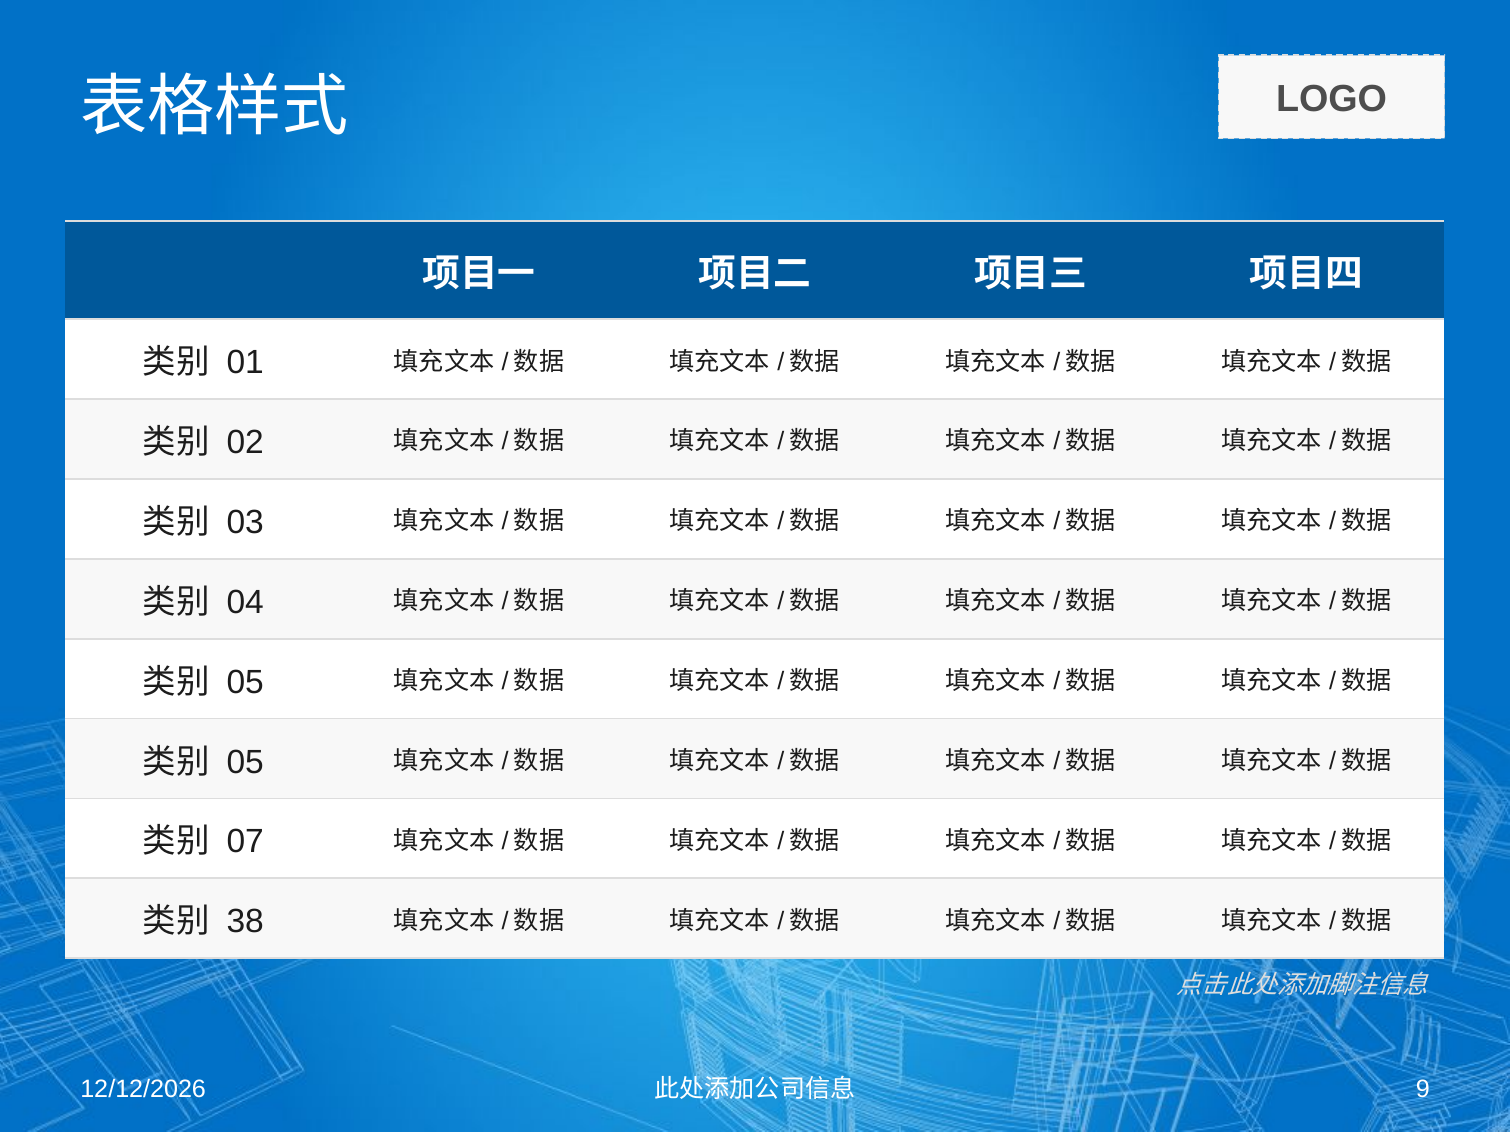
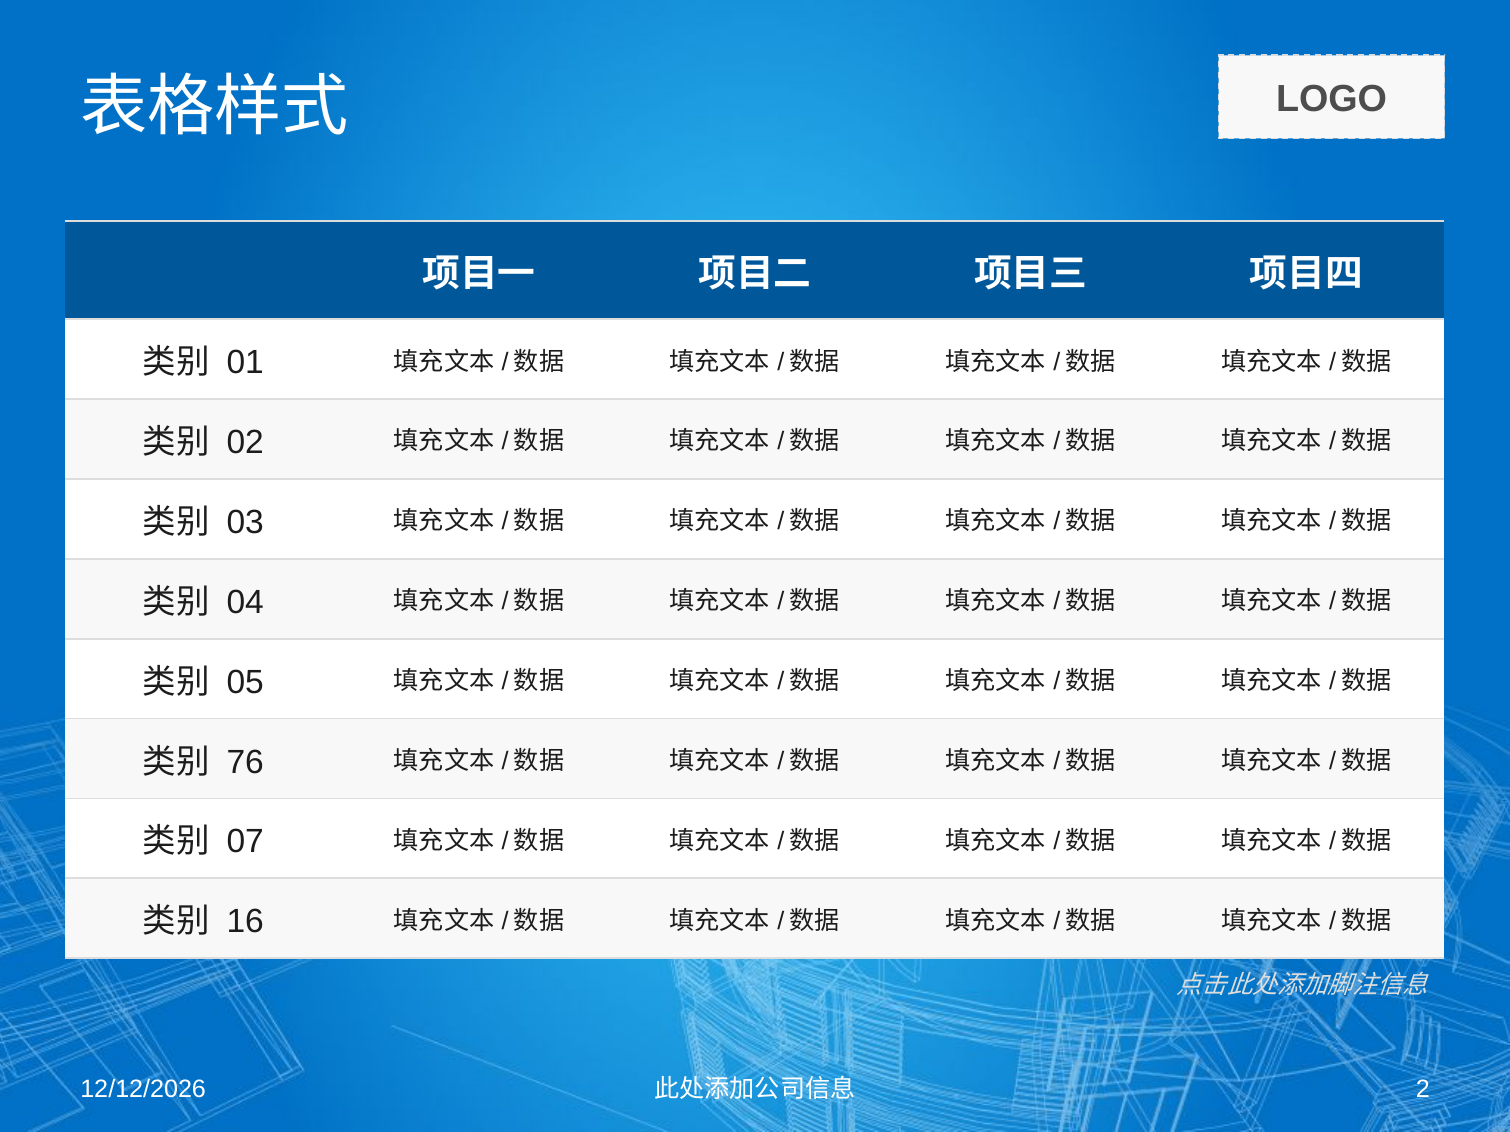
05 at (245, 762): 05 -> 76
38: 38 -> 16
9: 9 -> 2
